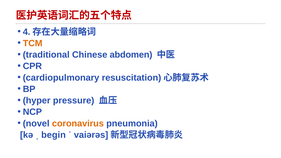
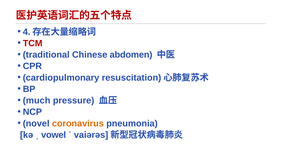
TCM colour: orange -> red
hyper: hyper -> much
begin: begin -> vowel
